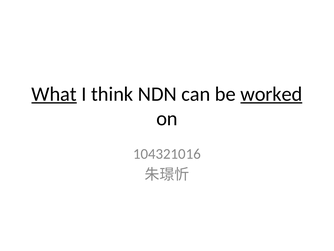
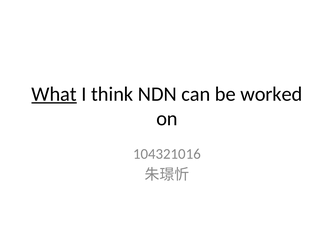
worked underline: present -> none
